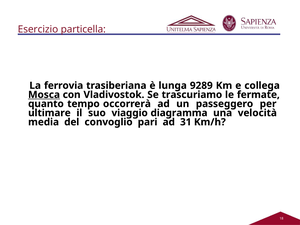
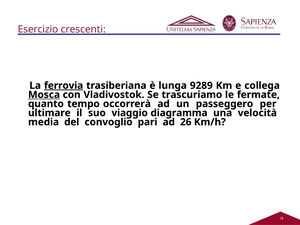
particella: particella -> crescenti
ferrovia underline: none -> present
31: 31 -> 26
